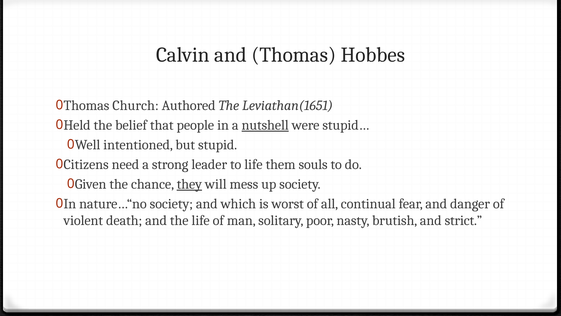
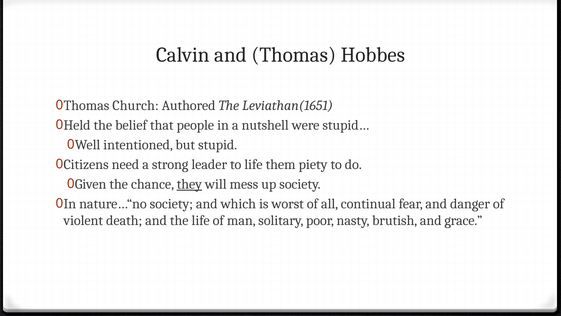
nutshell underline: present -> none
souls: souls -> piety
strict: strict -> grace
